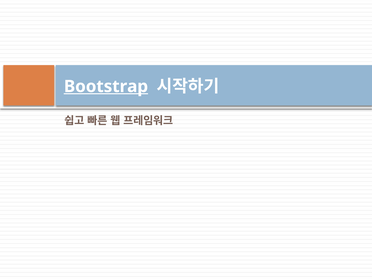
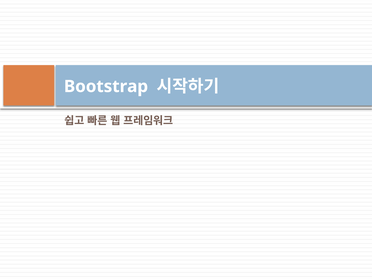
Bootstrap underline: present -> none
